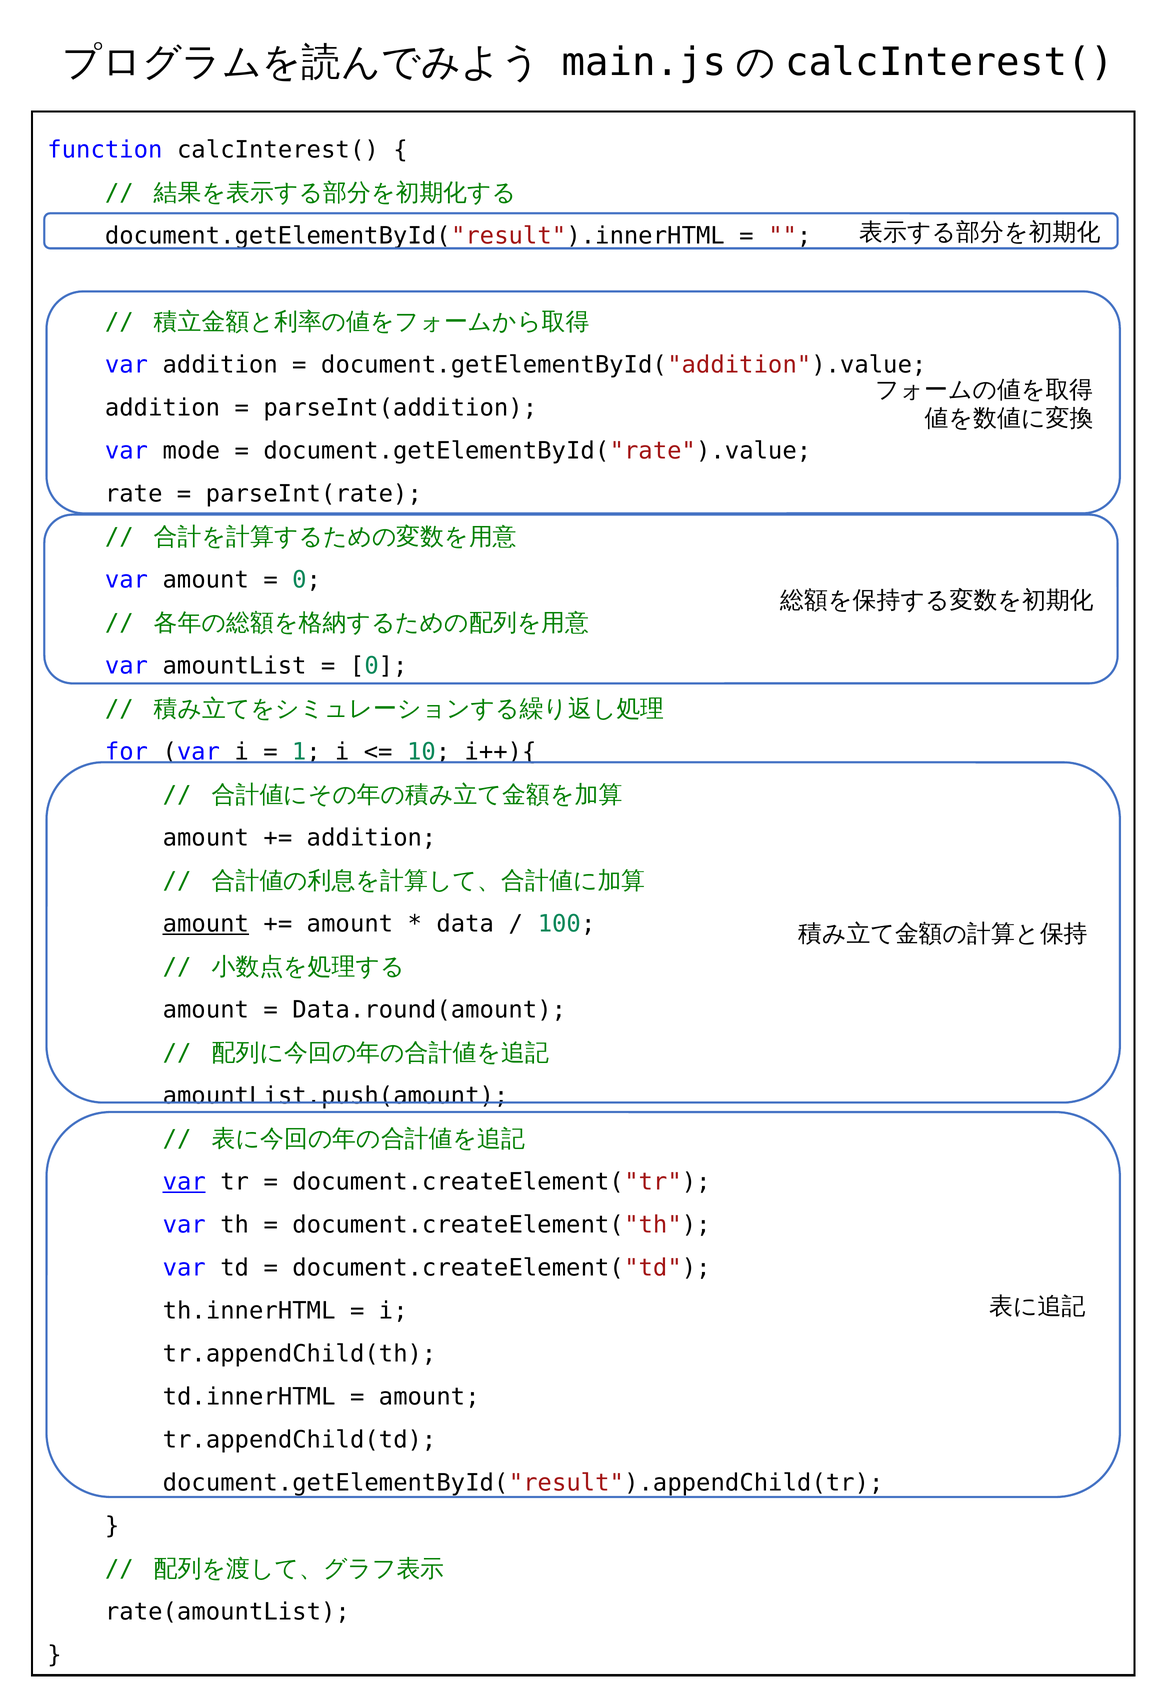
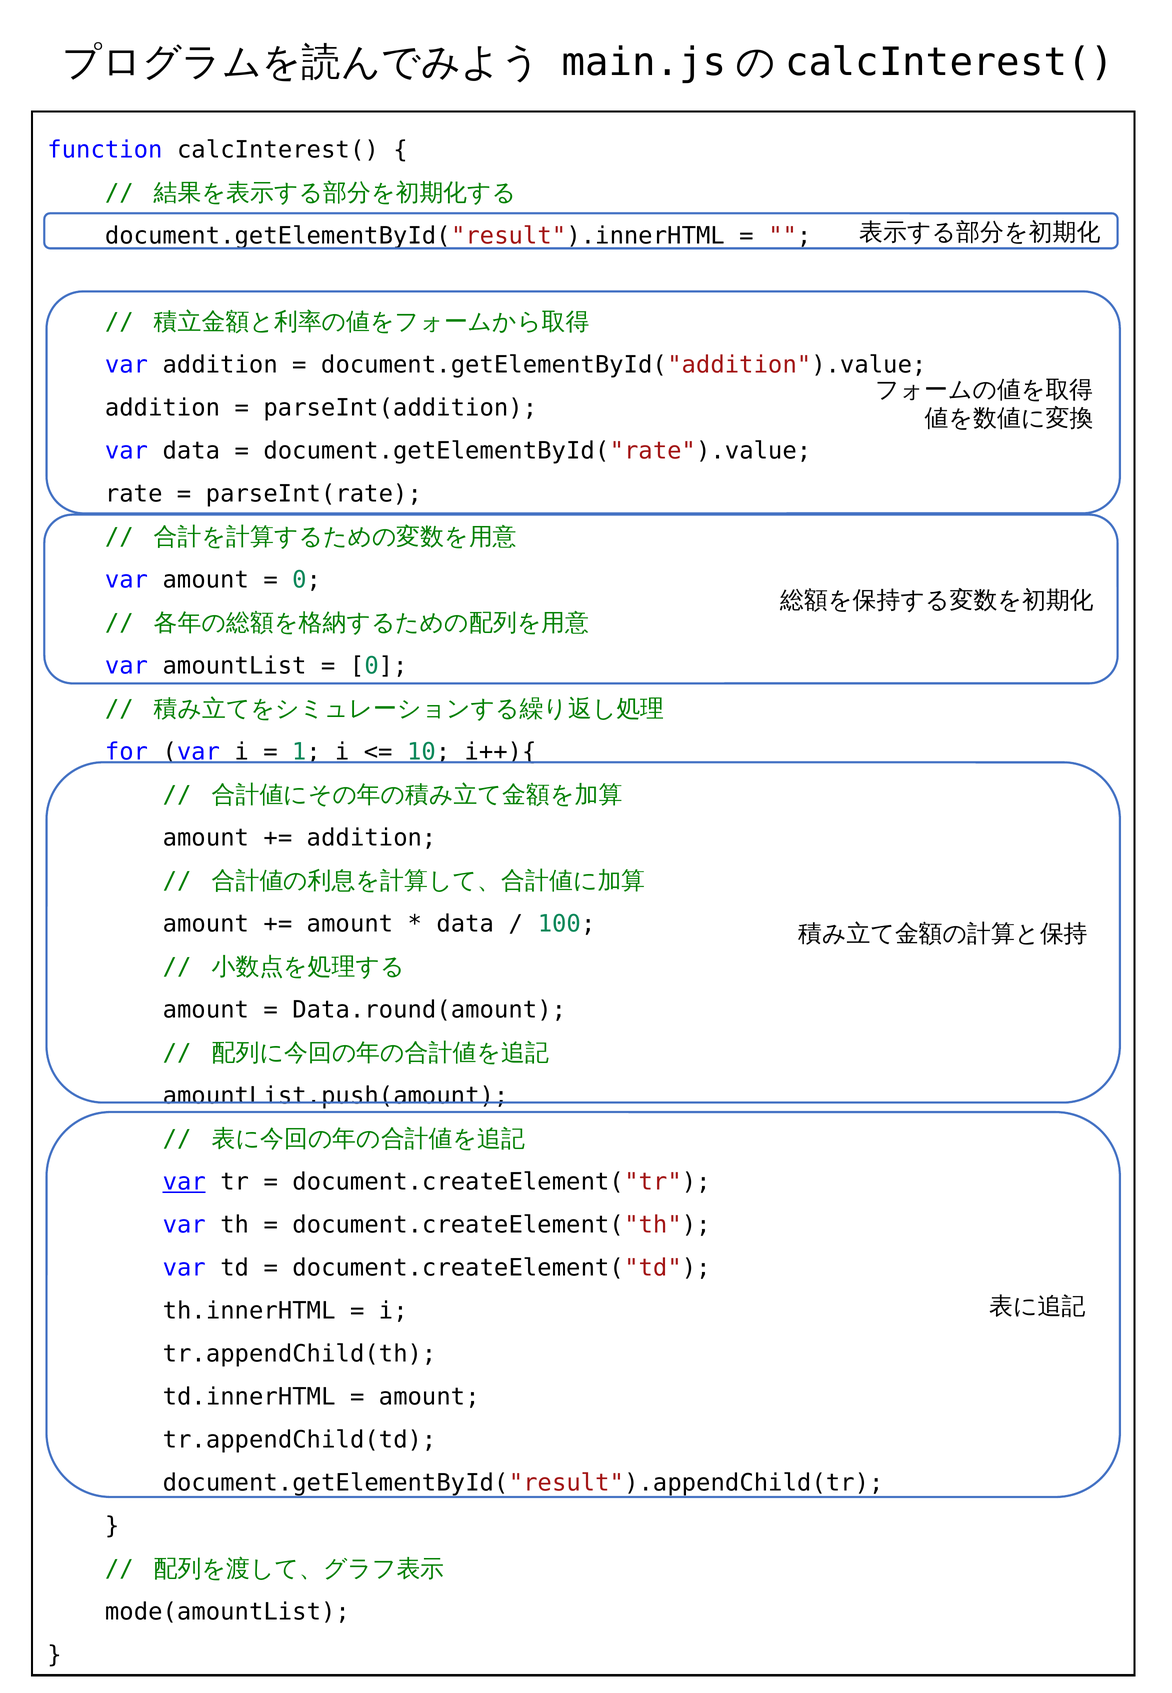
var mode: mode -> data
amount at (206, 924) underline: present -> none
rate(amountList: rate(amountList -> mode(amountList
